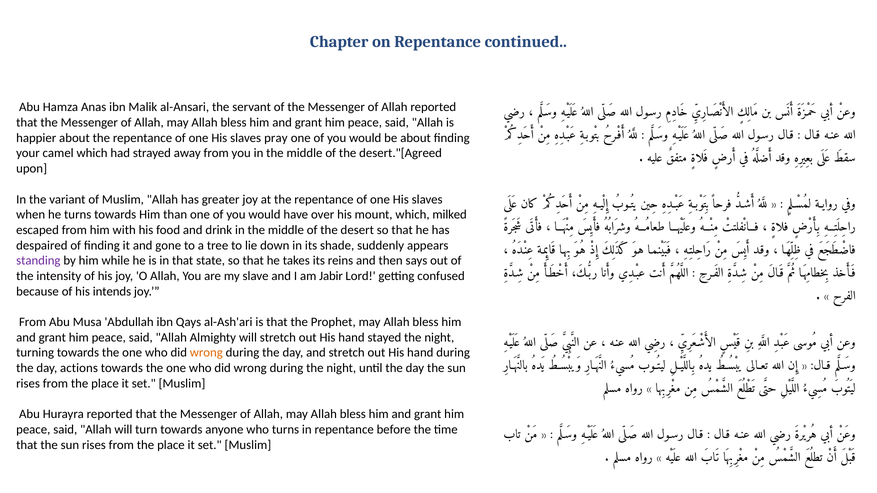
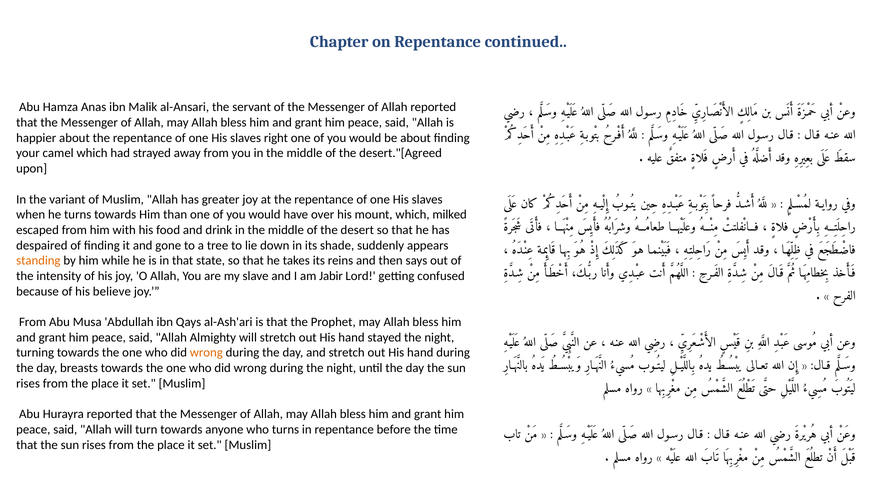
pray: pray -> right
standing colour: purple -> orange
intends: intends -> believe
actions: actions -> breasts
